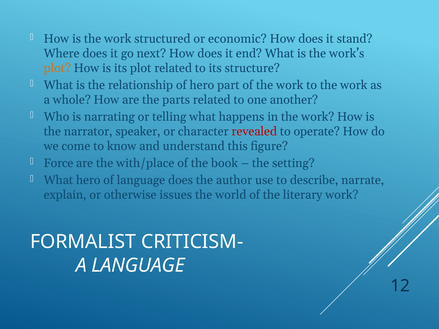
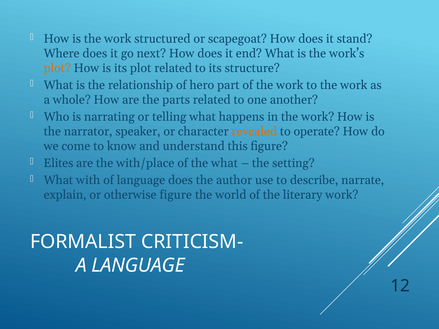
economic: economic -> scapegoat
revealed colour: red -> orange
Force: Force -> Elites
the book: book -> what
What hero: hero -> with
otherwise issues: issues -> figure
